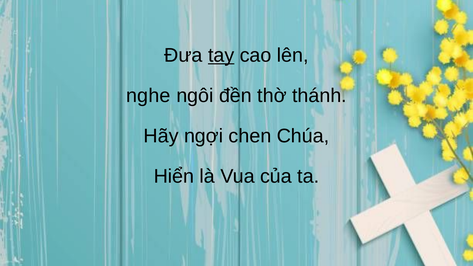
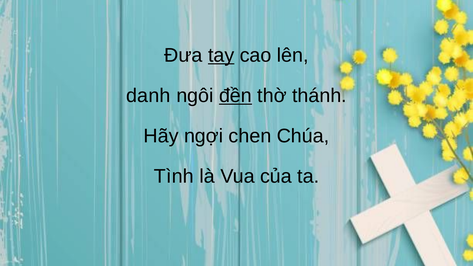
nghe: nghe -> danh
đền underline: none -> present
Hiển: Hiển -> Tình
